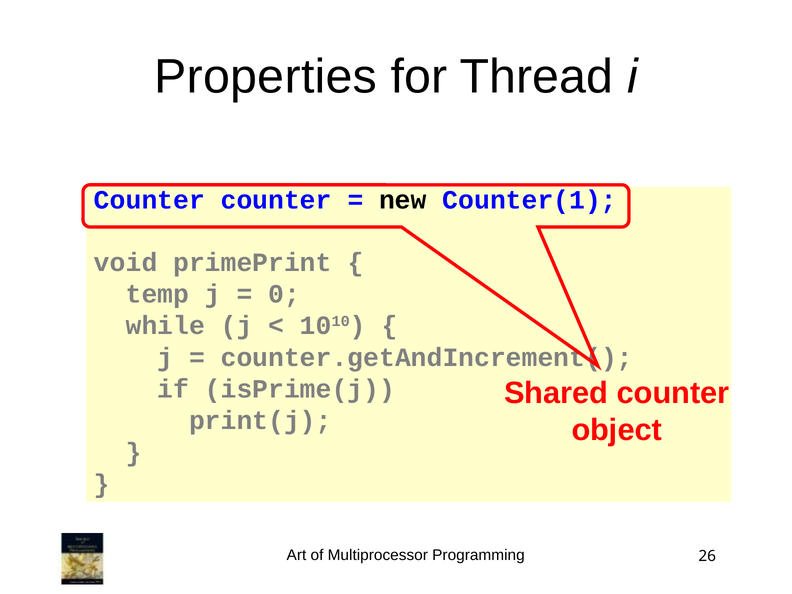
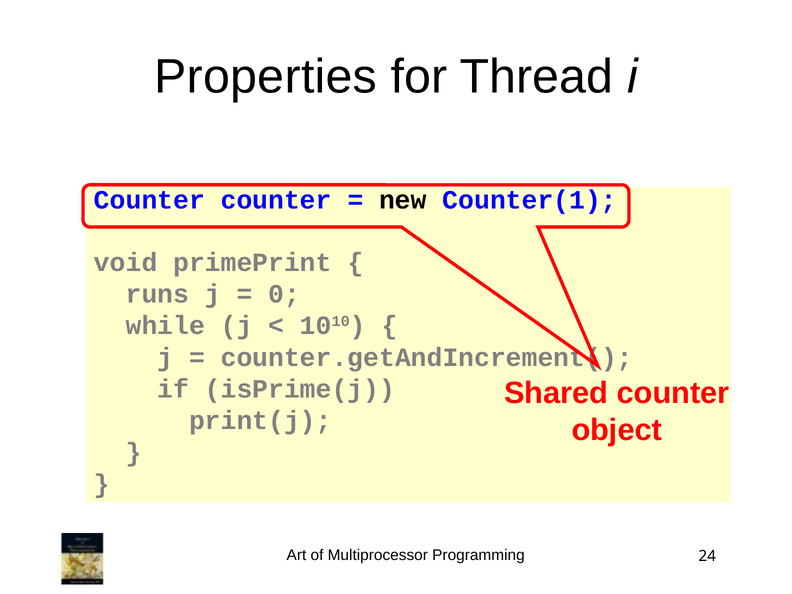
temp: temp -> runs
26: 26 -> 24
